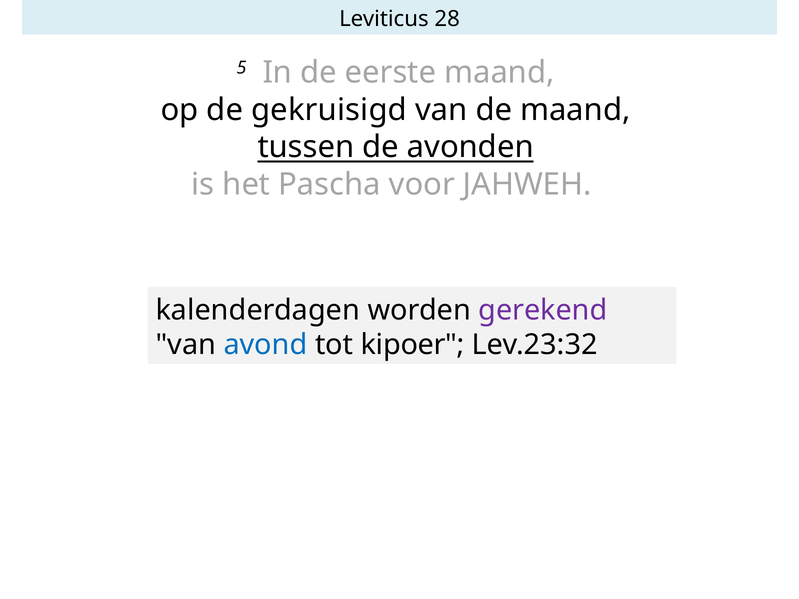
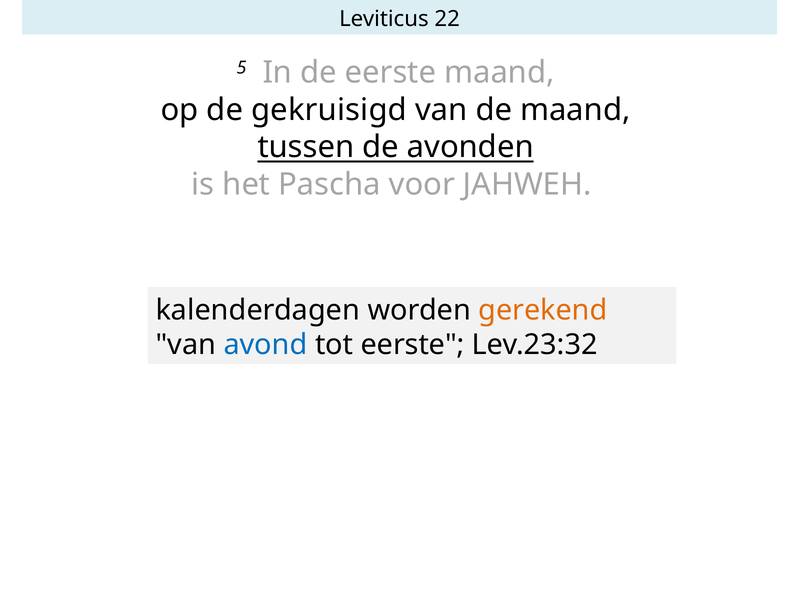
28: 28 -> 22
gerekend colour: purple -> orange
tot kipoer: kipoer -> eerste
